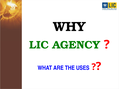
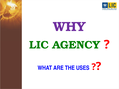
WHY colour: black -> purple
